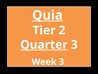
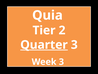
Quia underline: present -> none
